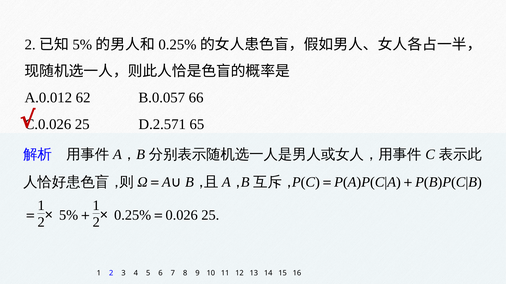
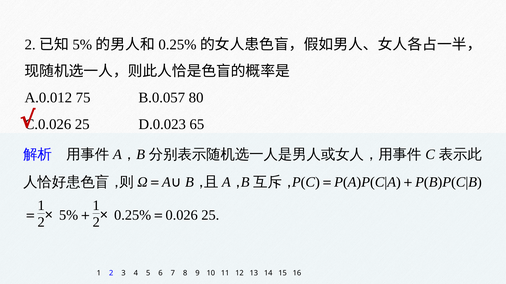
62: 62 -> 75
66: 66 -> 80
D.2.571: D.2.571 -> D.0.023
